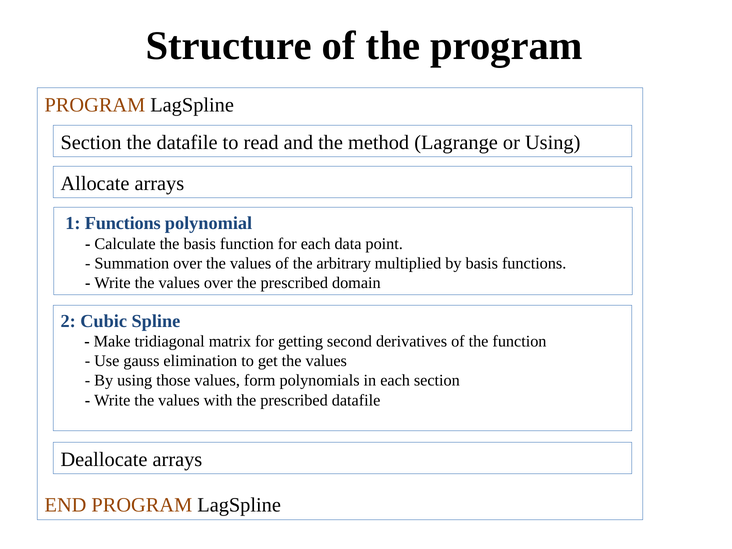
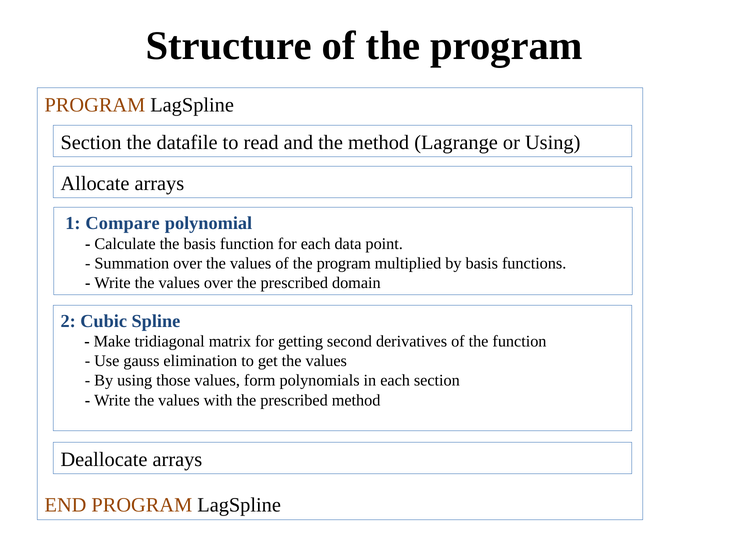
1 Functions: Functions -> Compare
values of the arbitrary: arbitrary -> program
prescribed datafile: datafile -> method
